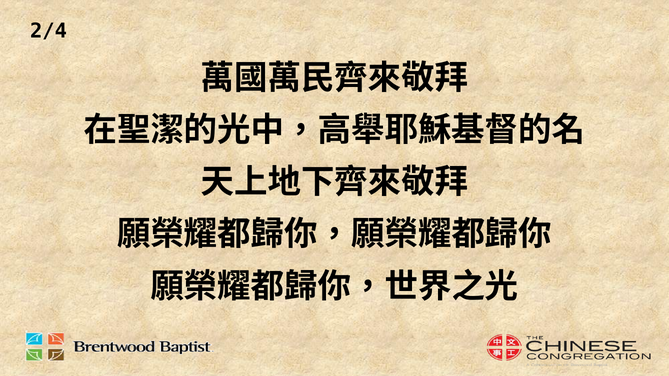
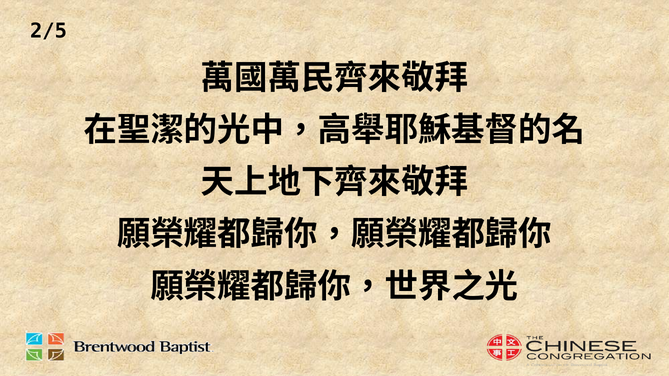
2/4: 2/4 -> 2/5
